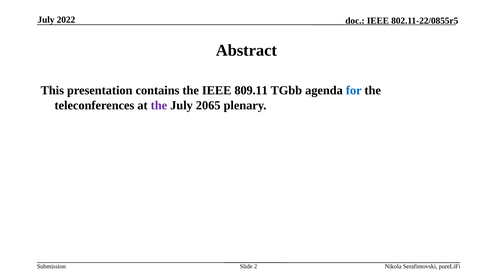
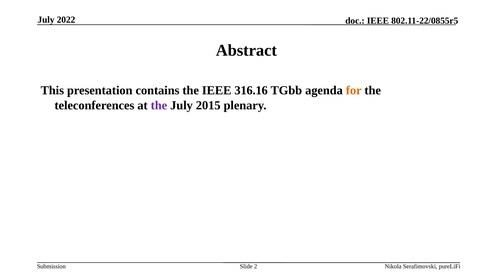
809.11: 809.11 -> 316.16
for colour: blue -> orange
2065: 2065 -> 2015
